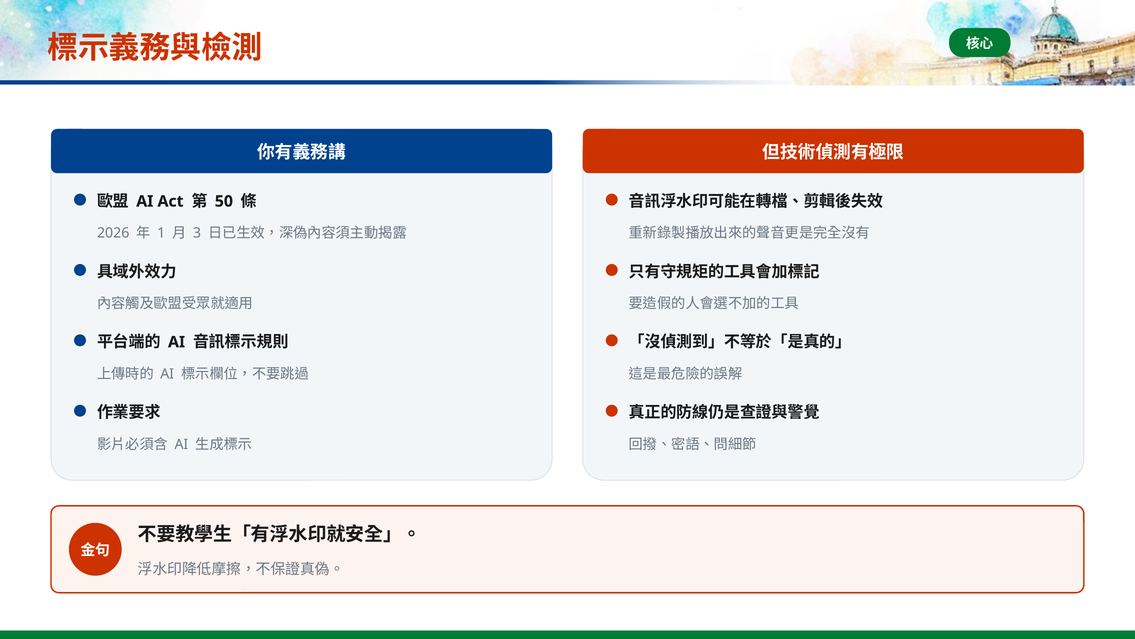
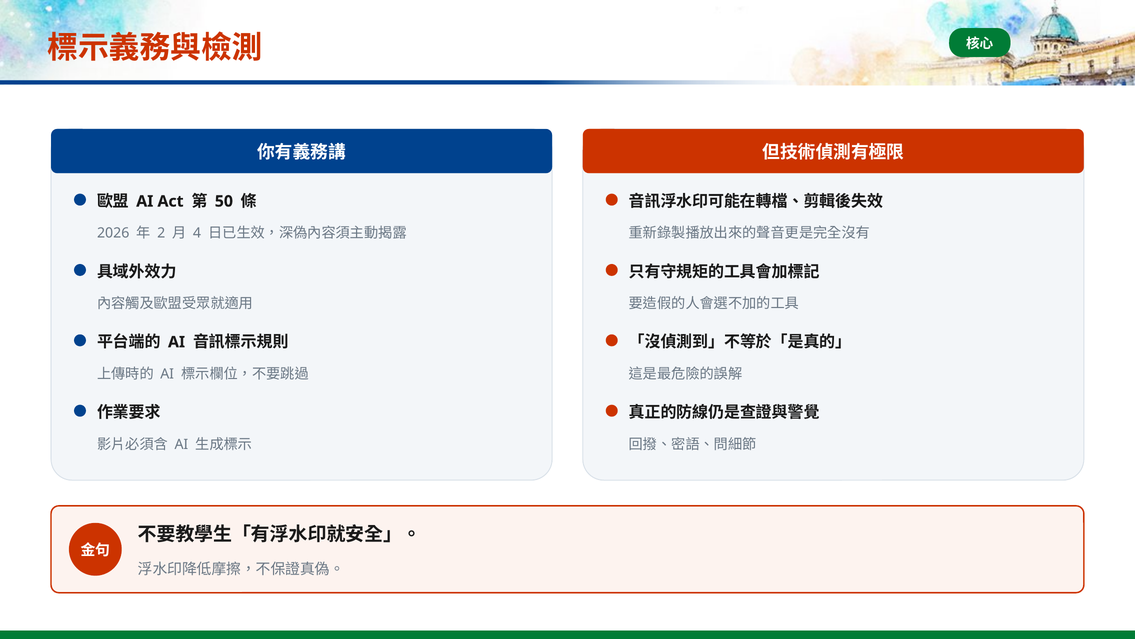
1: 1 -> 2
3: 3 -> 4
